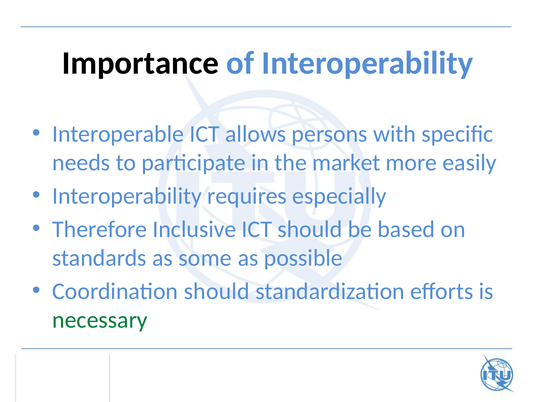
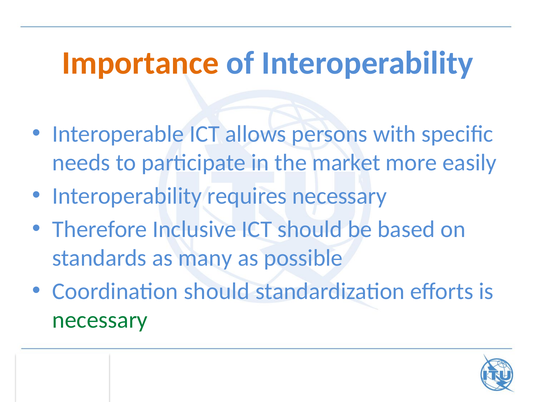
Importance colour: black -> orange
requires especially: especially -> necessary
some: some -> many
